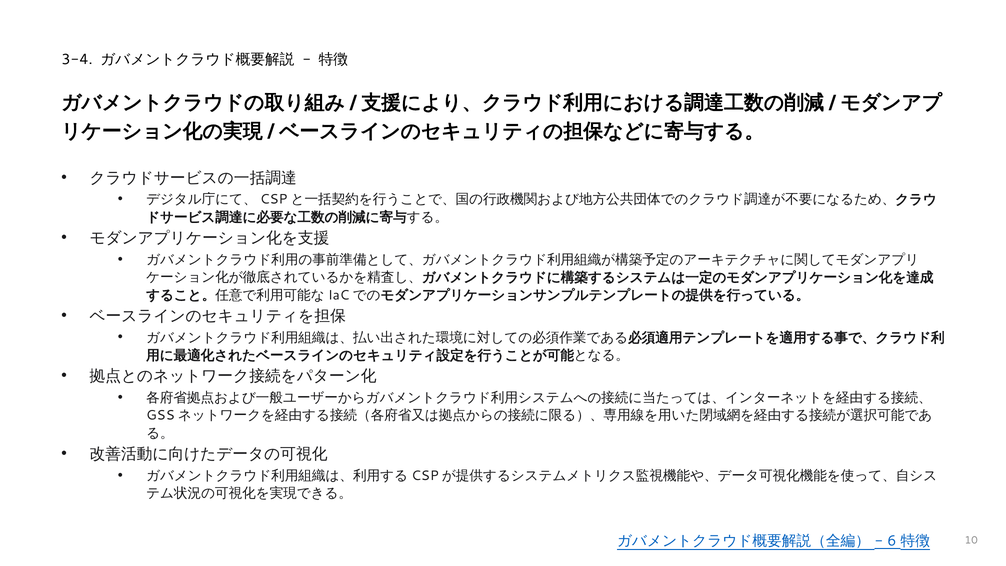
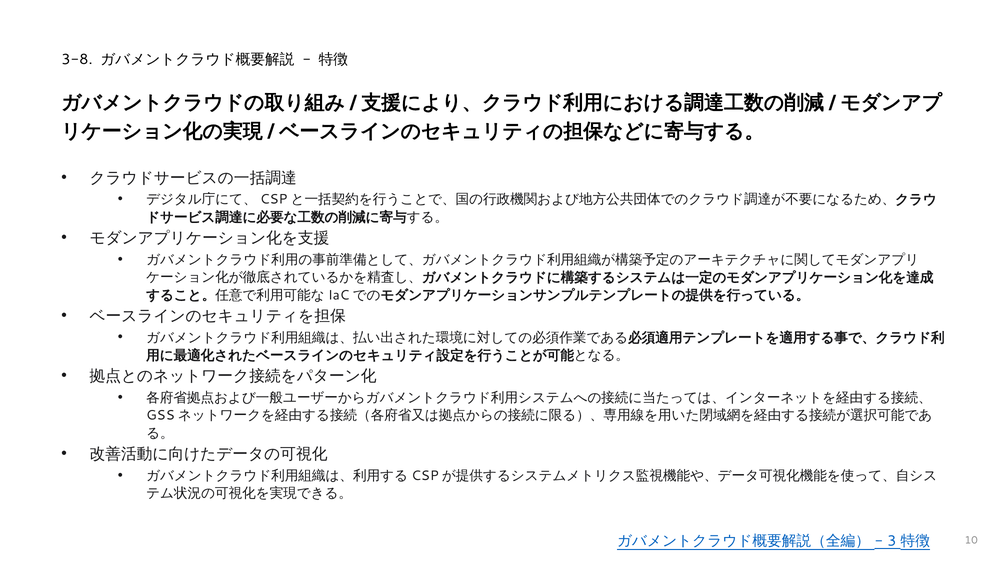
3-4: 3-4 -> 3-8
6: 6 -> 3
